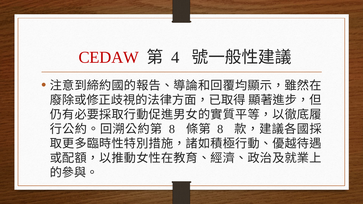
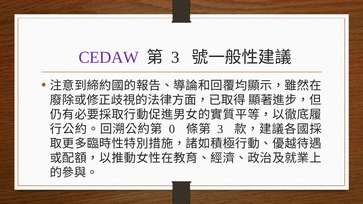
CEDAW colour: red -> purple
4 at (175, 58): 4 -> 3
8 at (172, 129): 8 -> 0
8 at (220, 129): 8 -> 3
